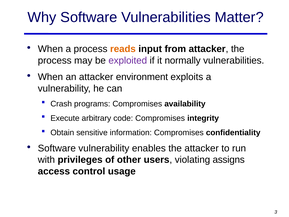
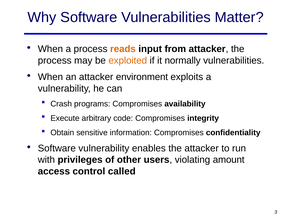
exploited colour: purple -> orange
assigns: assigns -> amount
usage: usage -> called
